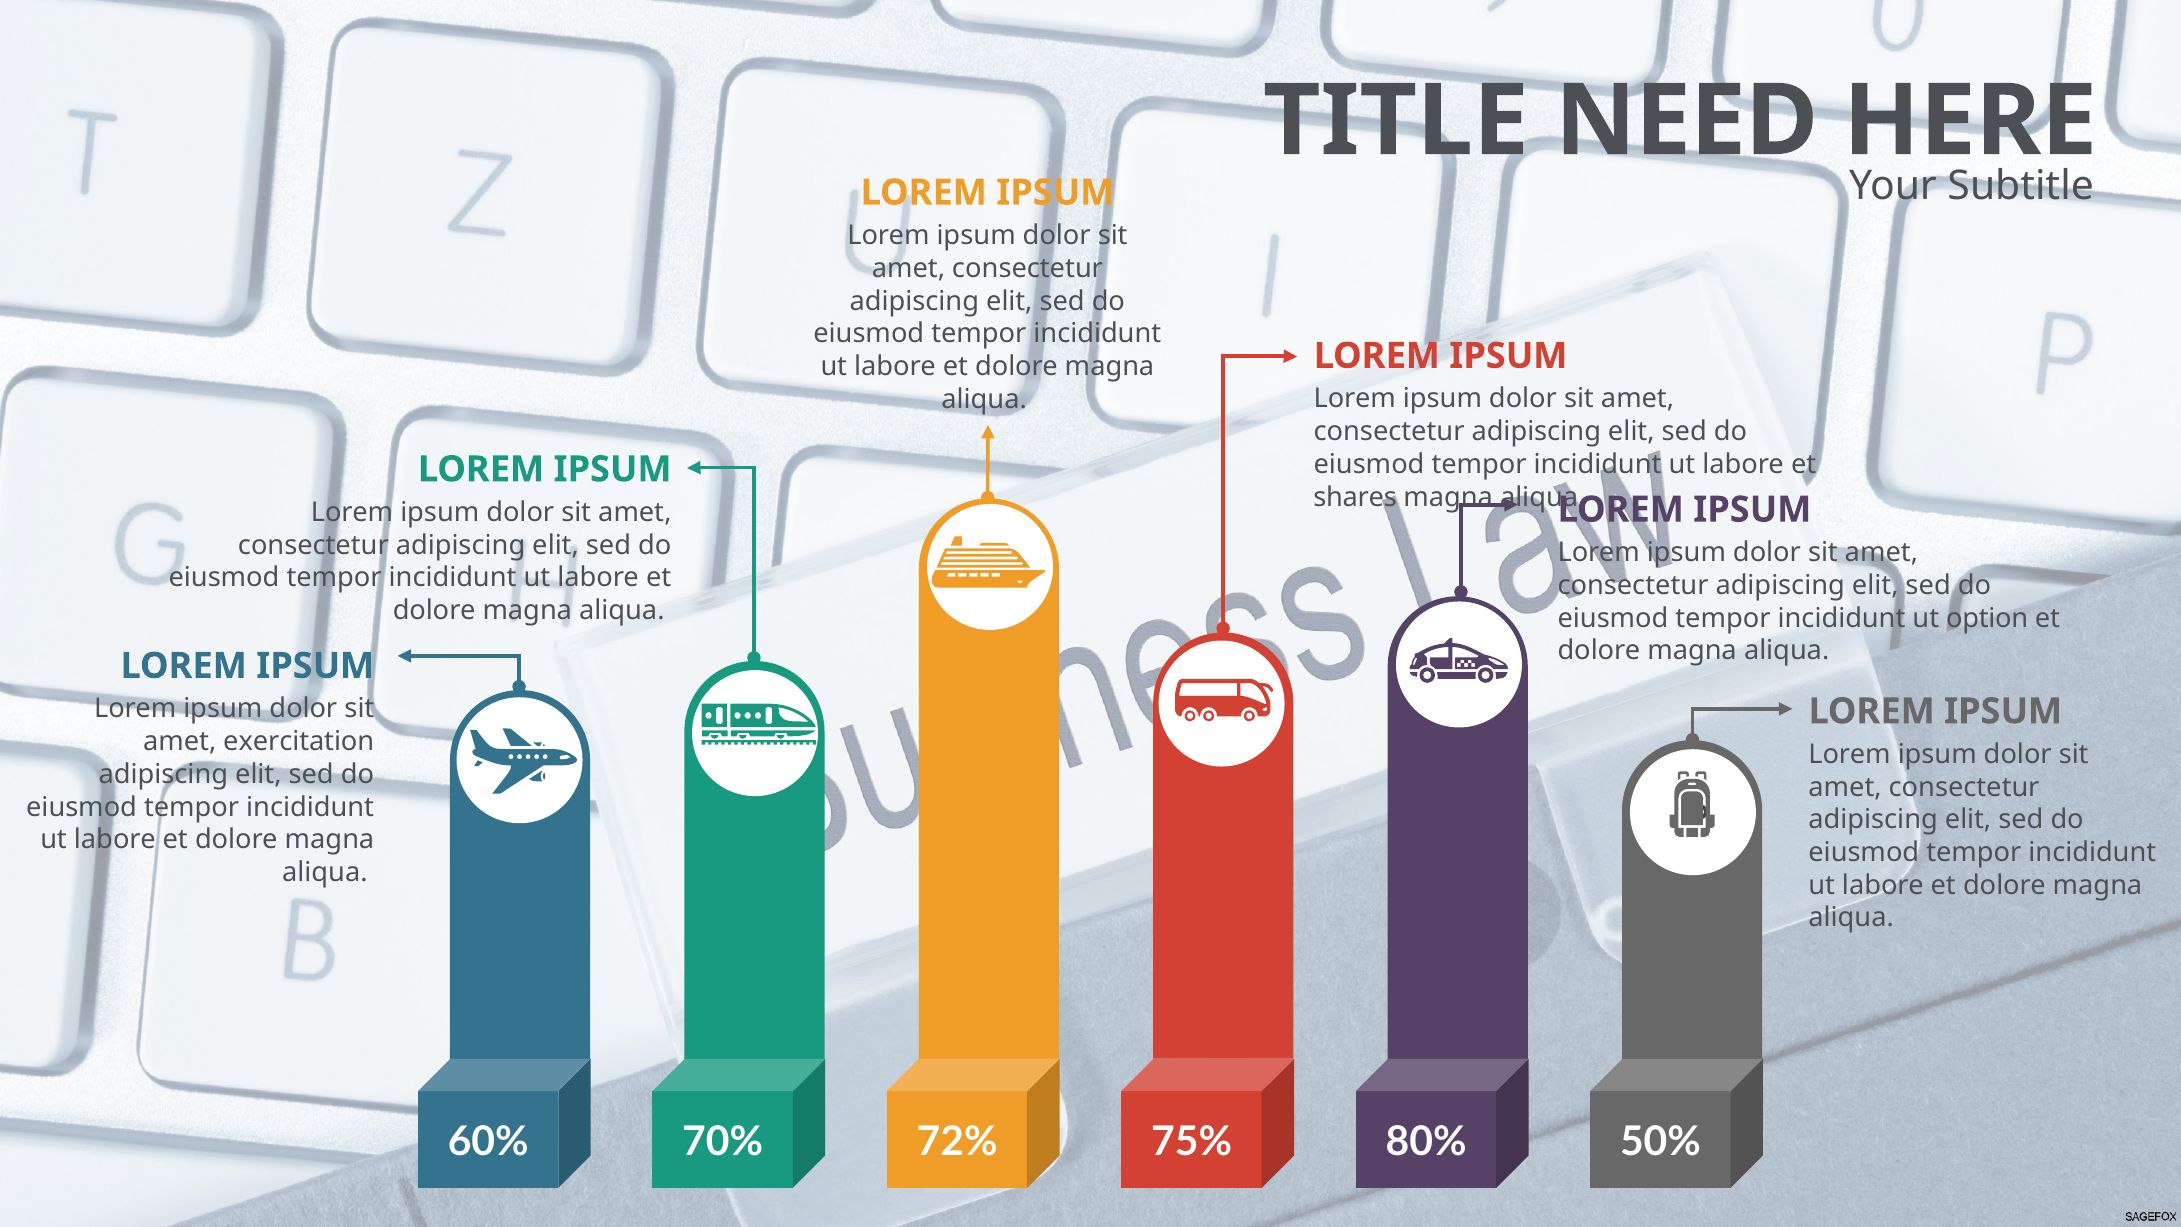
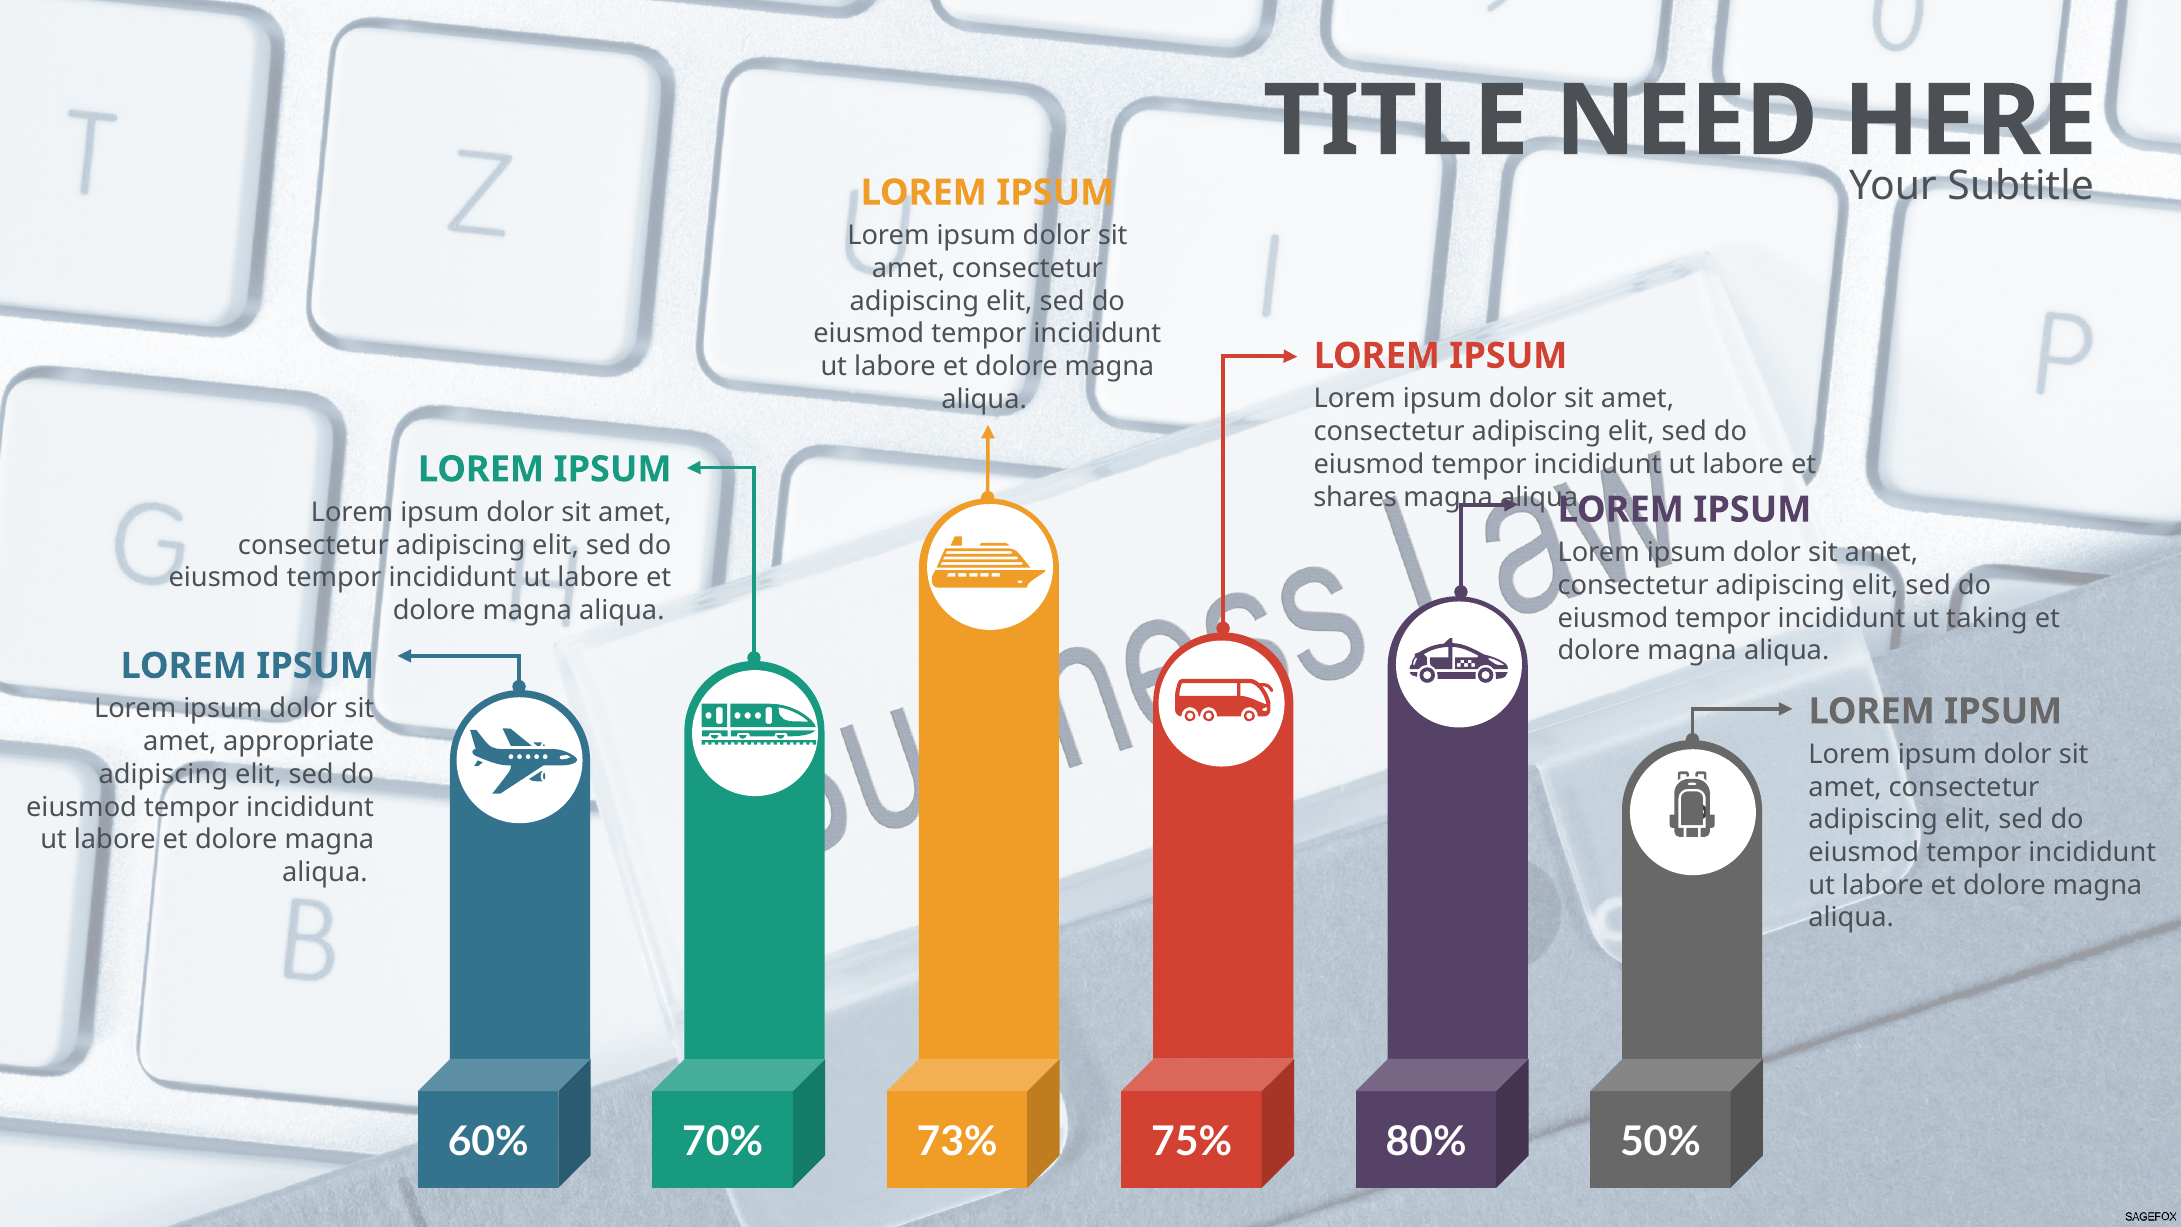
option: option -> taking
exercitation: exercitation -> appropriate
72%: 72% -> 73%
